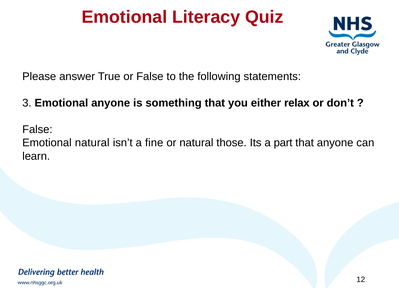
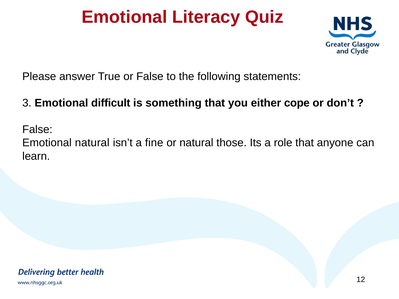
Emotional anyone: anyone -> difficult
relax: relax -> cope
part: part -> role
